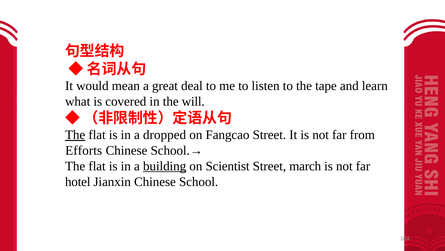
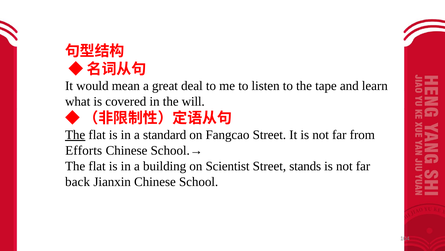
dropped: dropped -> standard
building underline: present -> none
march: march -> stands
hotel: hotel -> back
